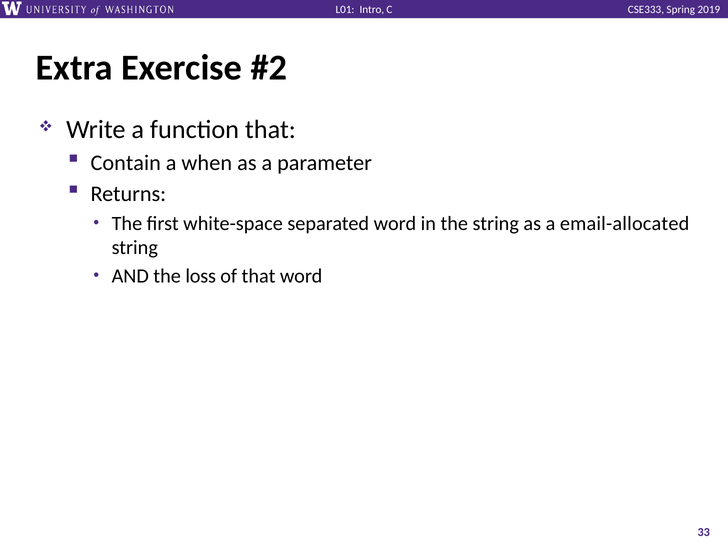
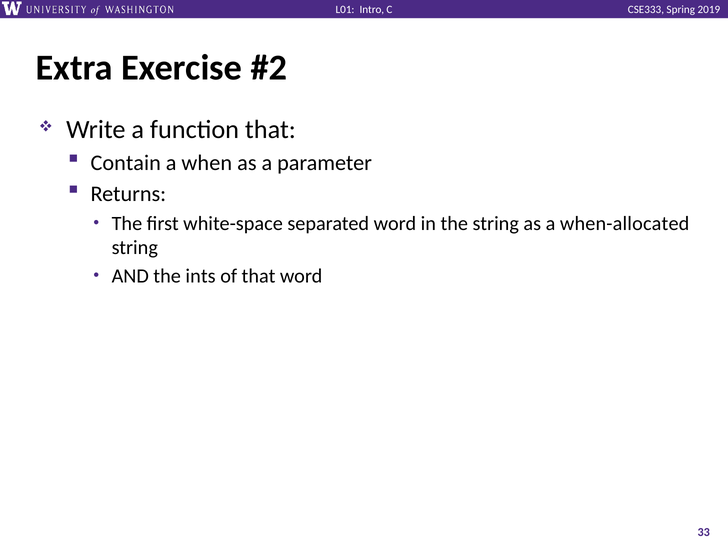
email-allocated: email-allocated -> when-allocated
loss: loss -> ints
